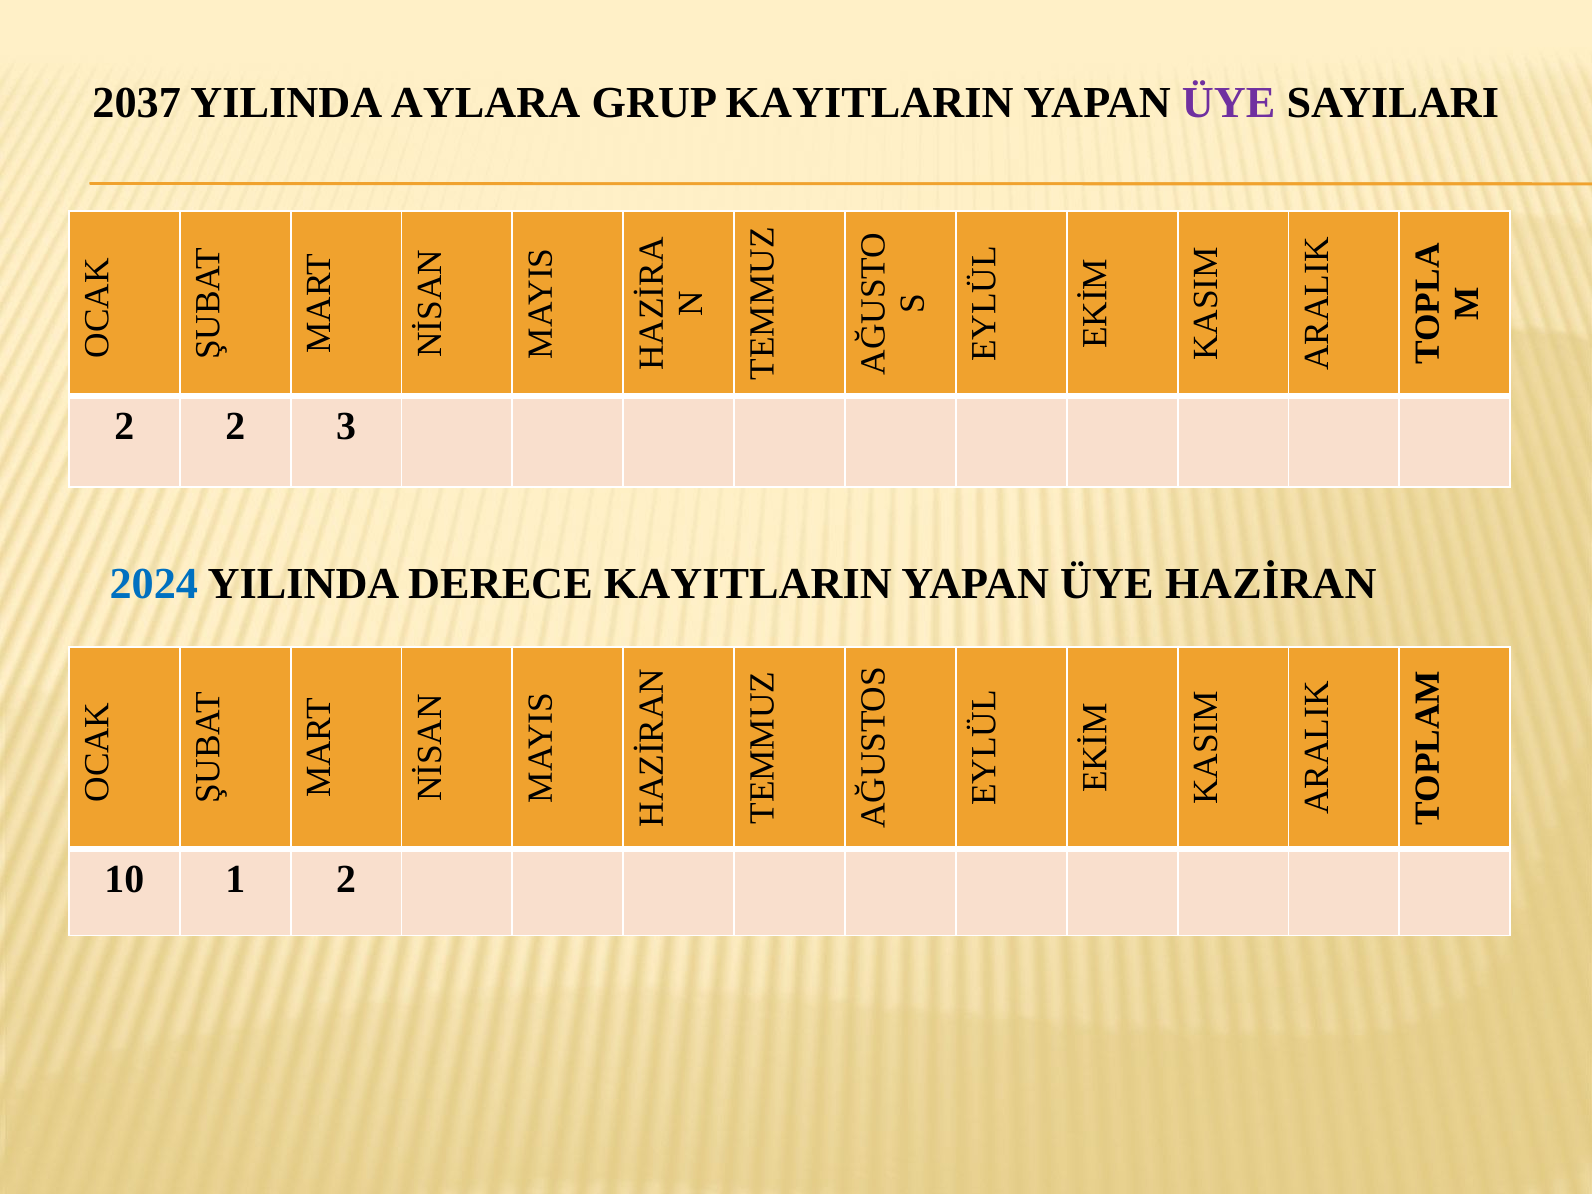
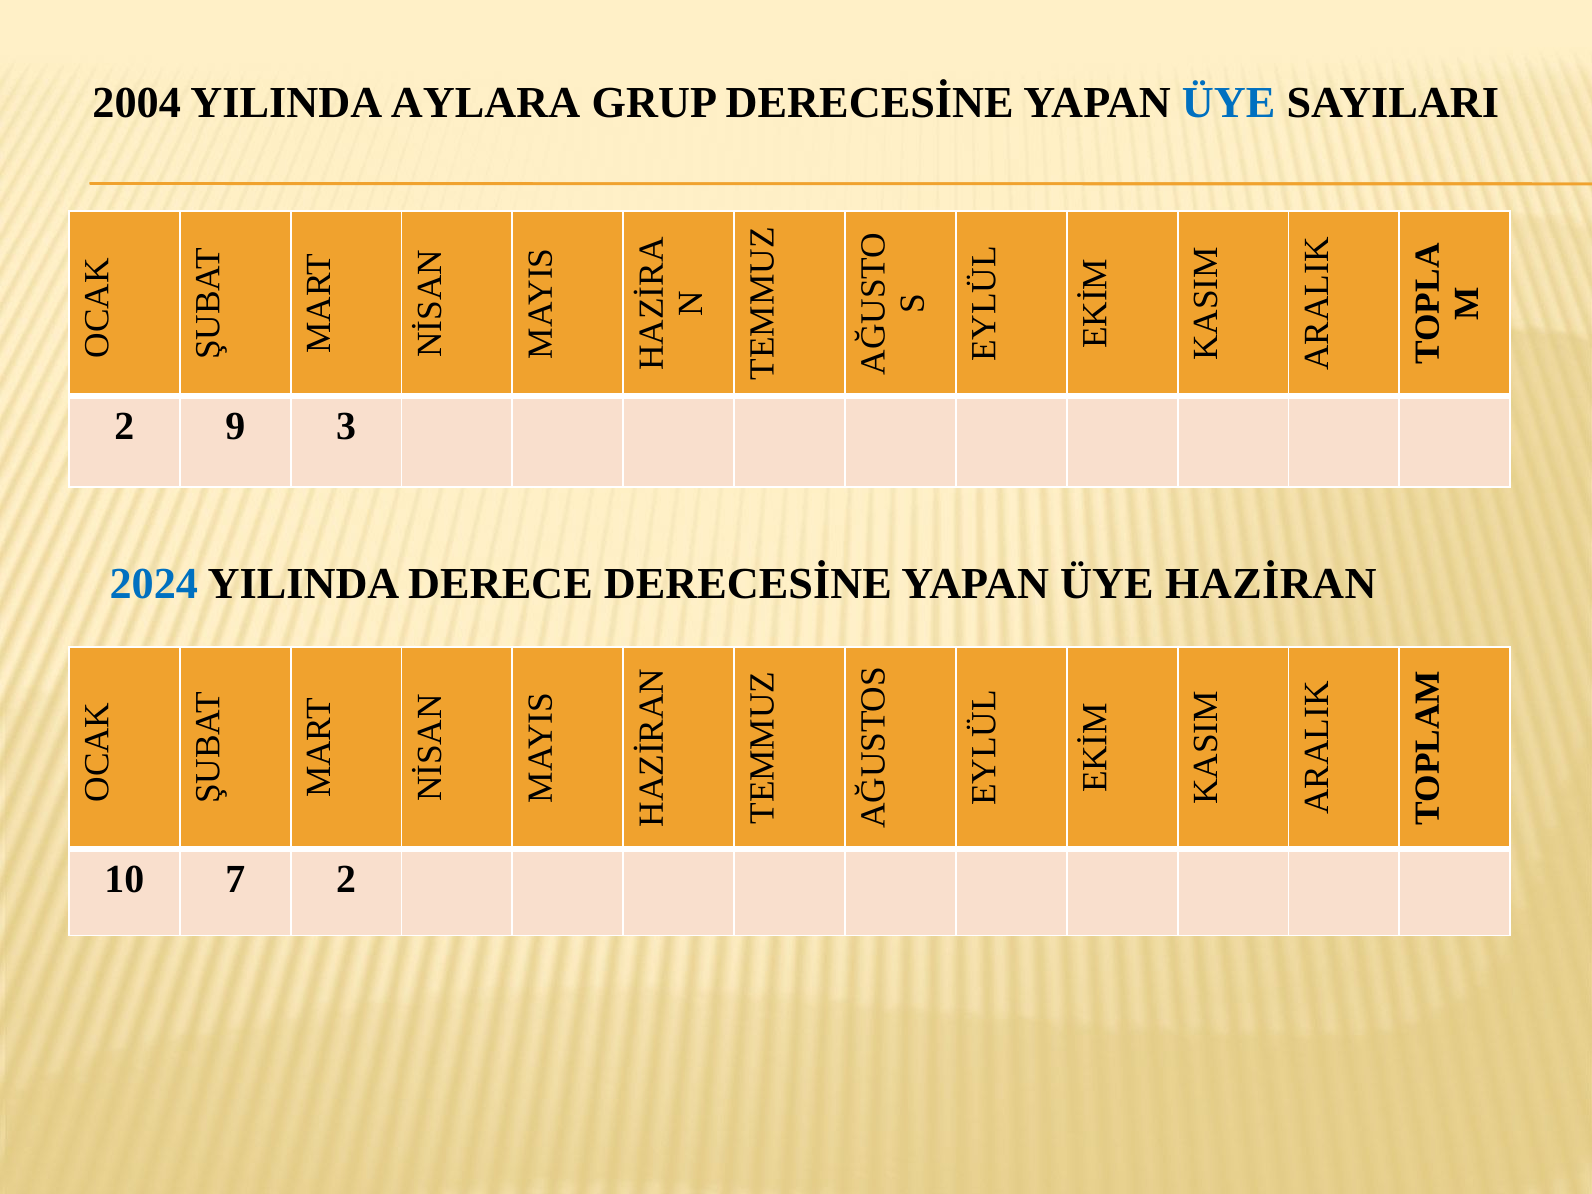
2037: 2037 -> 2004
GRUP KAYITLARIN: KAYITLARIN -> DERECESİNE
ÜYE at (1229, 103) colour: purple -> blue
2 2: 2 -> 9
DERECE KAYITLARIN: KAYITLARIN -> DERECESİNE
1: 1 -> 7
